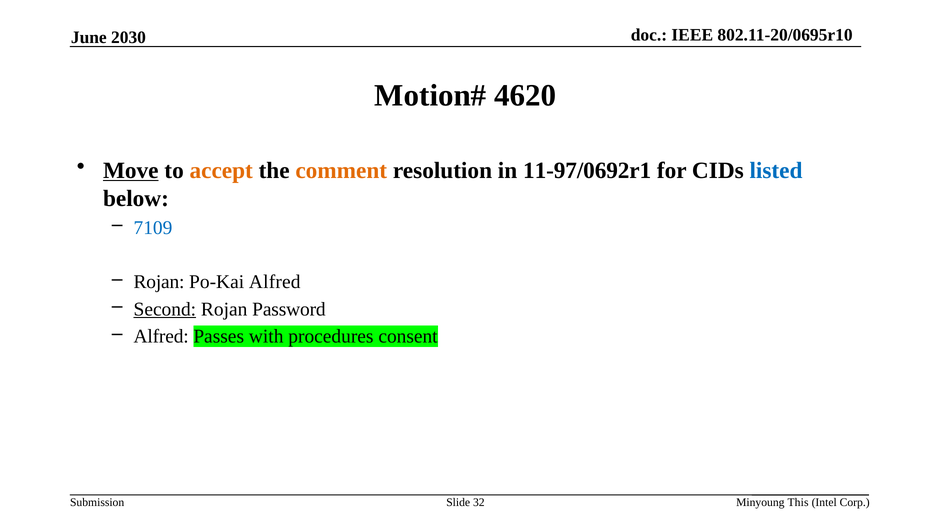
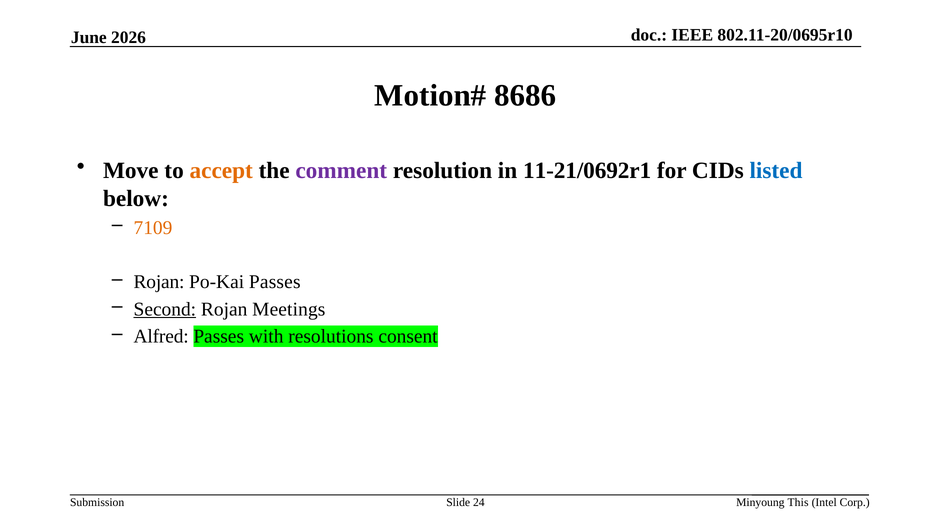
2030: 2030 -> 2026
4620: 4620 -> 8686
Move underline: present -> none
comment colour: orange -> purple
11-97/0692r1: 11-97/0692r1 -> 11-21/0692r1
7109 colour: blue -> orange
Po-Kai Alfred: Alfred -> Passes
Password: Password -> Meetings
procedures: procedures -> resolutions
32: 32 -> 24
